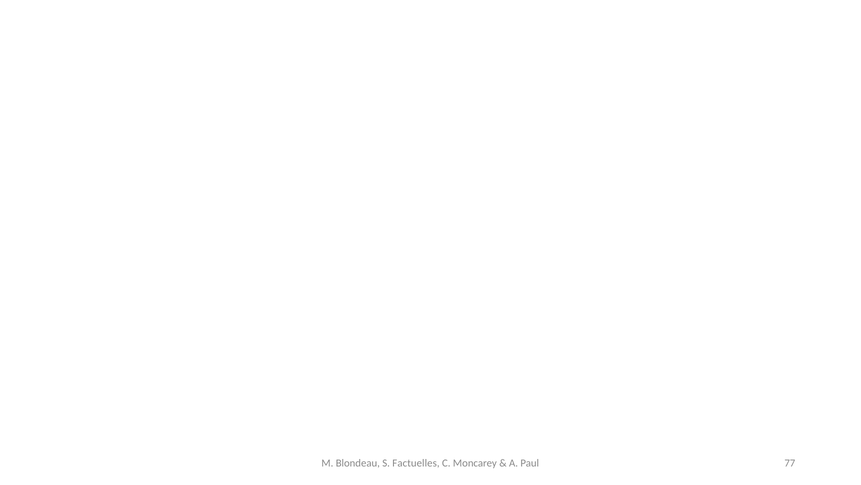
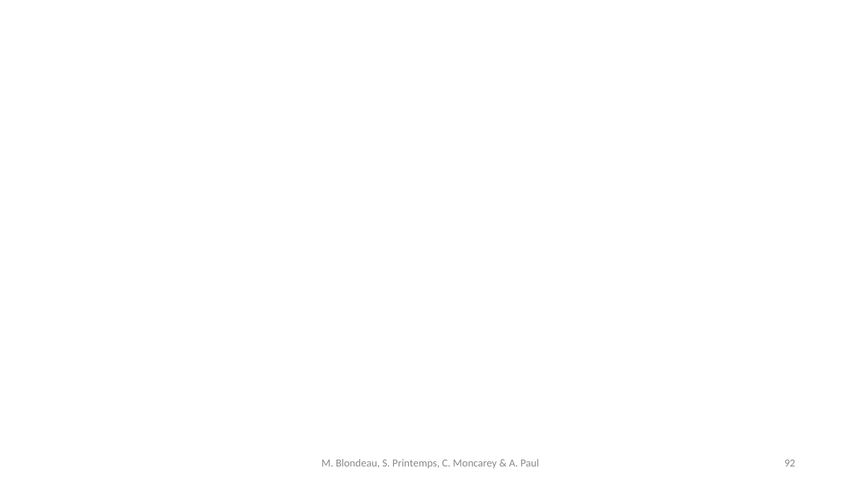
Factuelles: Factuelles -> Printemps
77: 77 -> 92
